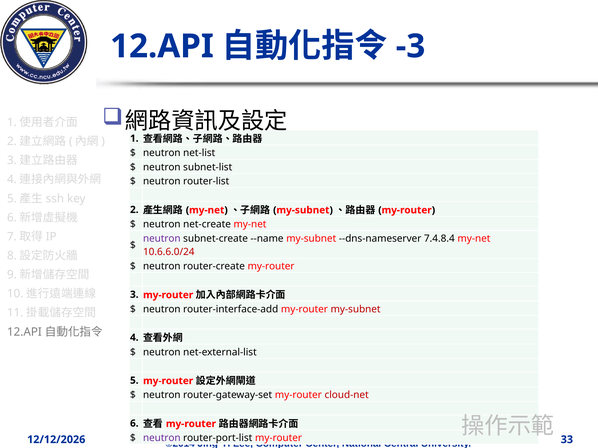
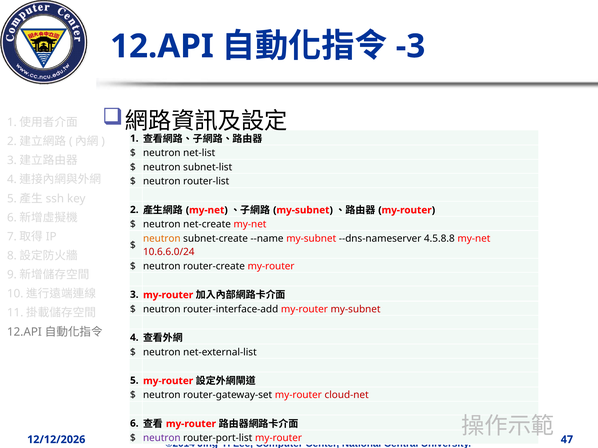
neutron at (162, 239) colour: purple -> orange
7.4.8.4: 7.4.8.4 -> 4.5.8.8
33: 33 -> 47
